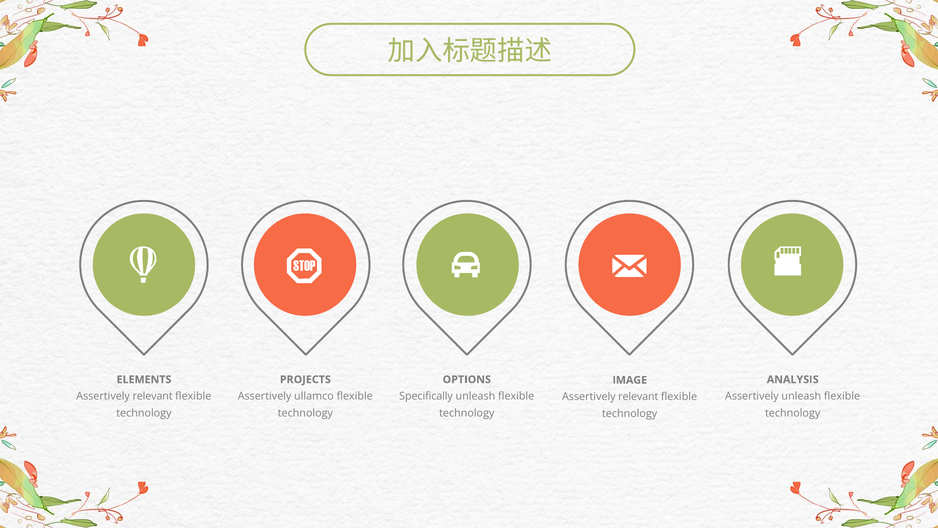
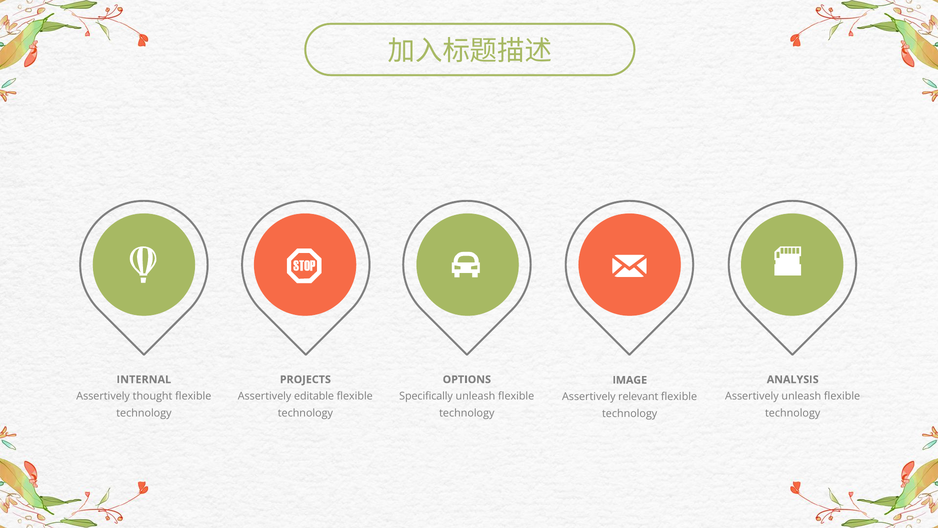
ELEMENTS: ELEMENTS -> INTERNAL
relevant at (153, 396): relevant -> thought
ullamco: ullamco -> editable
